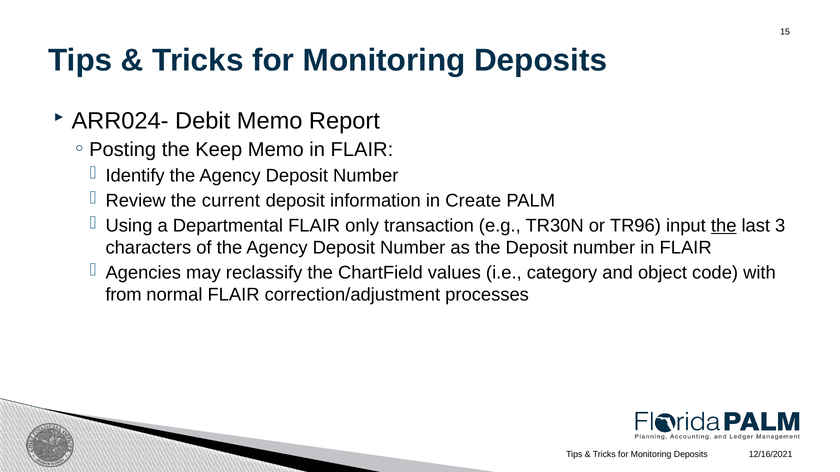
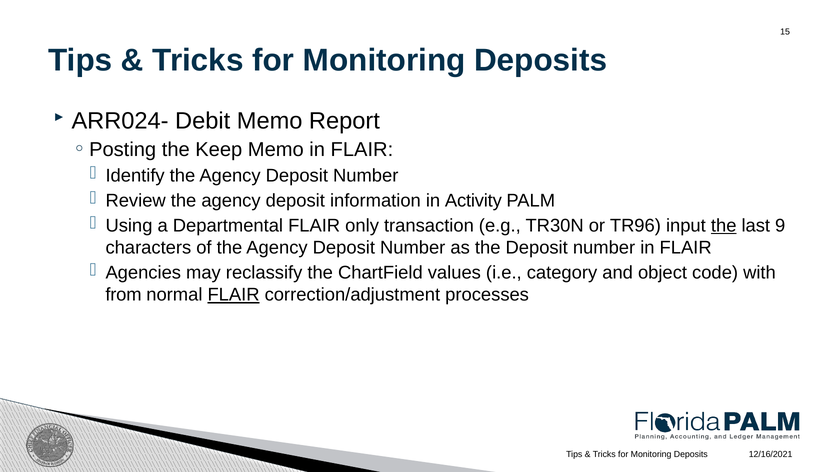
Review the current: current -> agency
Create: Create -> Activity
3: 3 -> 9
FLAIR at (234, 295) underline: none -> present
